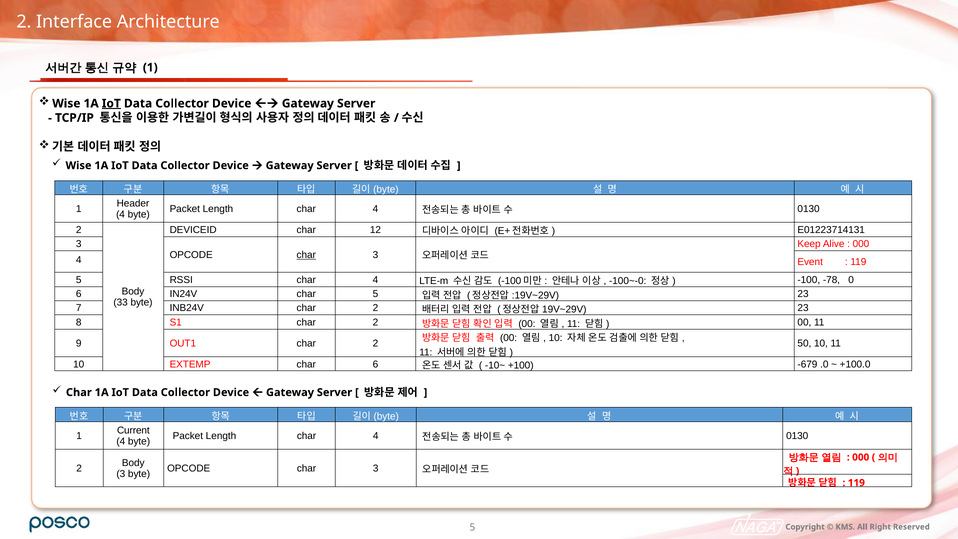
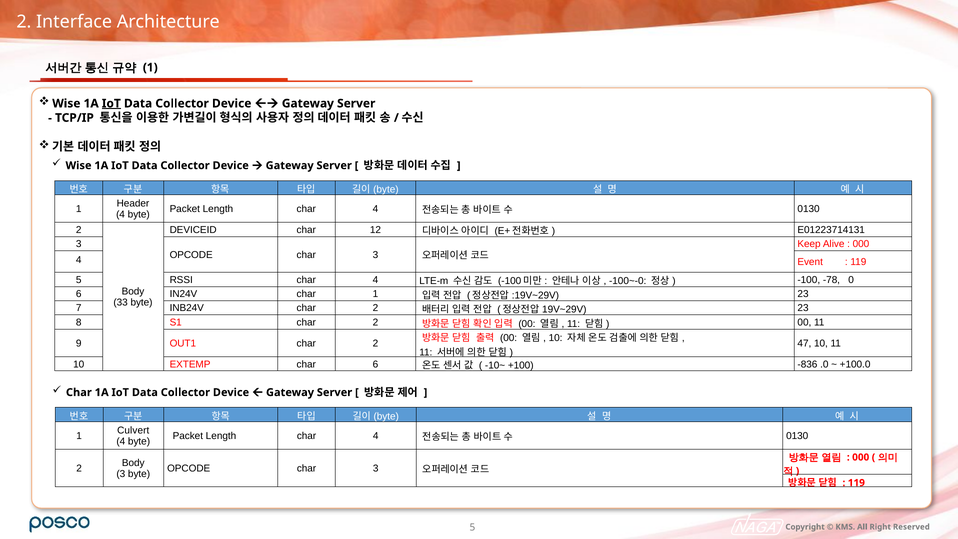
char at (306, 255) underline: present -> none
char 5: 5 -> 1
50: 50 -> 47
-679: -679 -> -836
Current: Current -> Culvert
